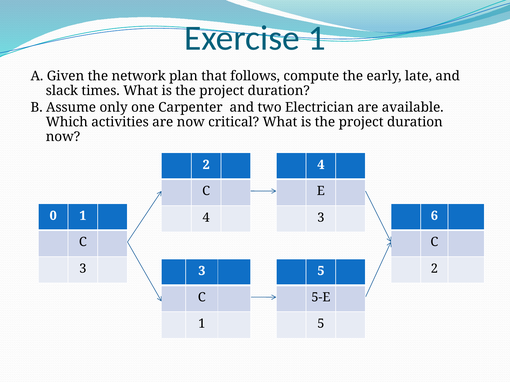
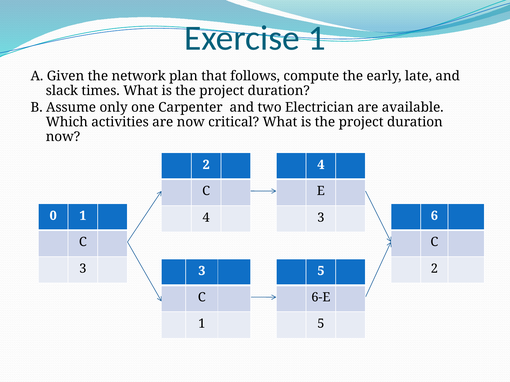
5-E: 5-E -> 6-E
